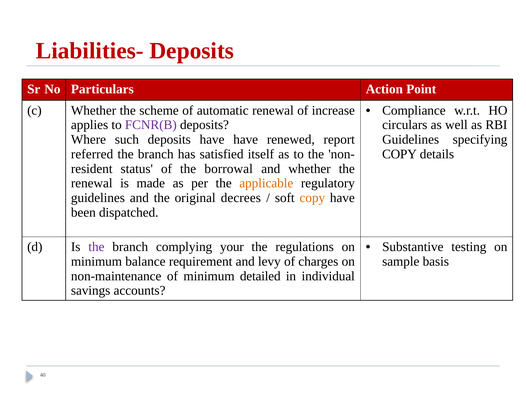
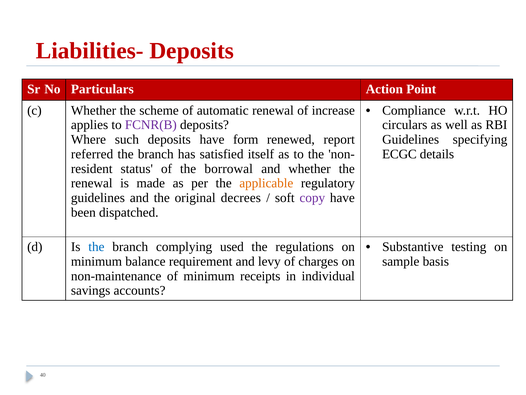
have have: have -> form
COPY at (399, 154): COPY -> ECGC
copy at (312, 198) colour: orange -> purple
the at (96, 247) colour: purple -> blue
your: your -> used
detailed: detailed -> receipts
